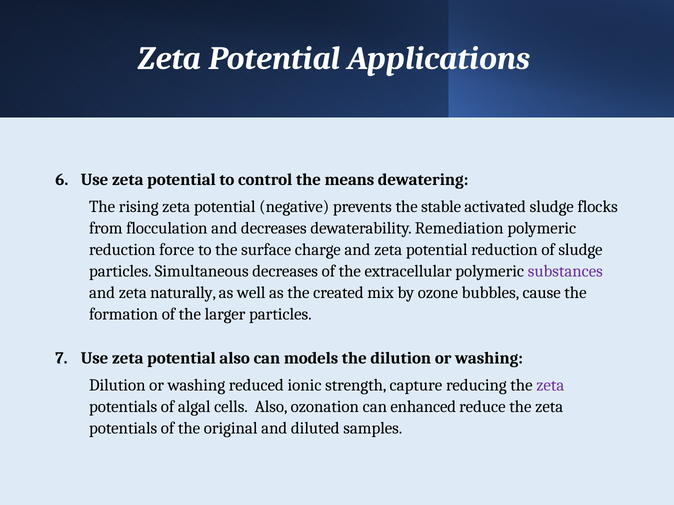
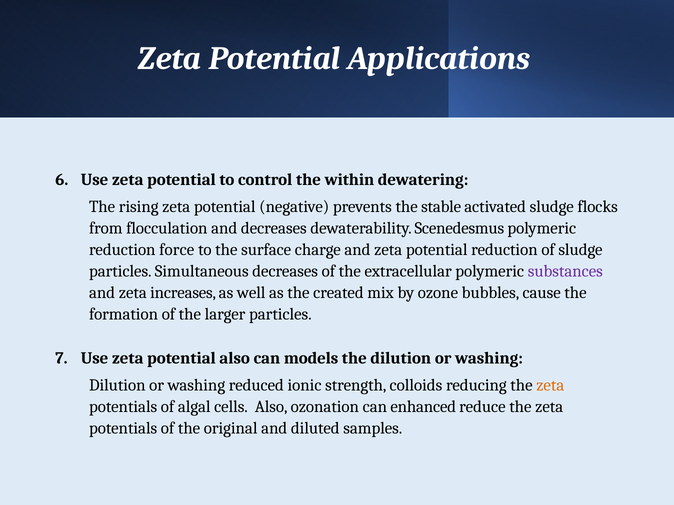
means: means -> within
Remediation: Remediation -> Scenedesmus
naturally: naturally -> increases
capture: capture -> colloids
zeta at (550, 386) colour: purple -> orange
